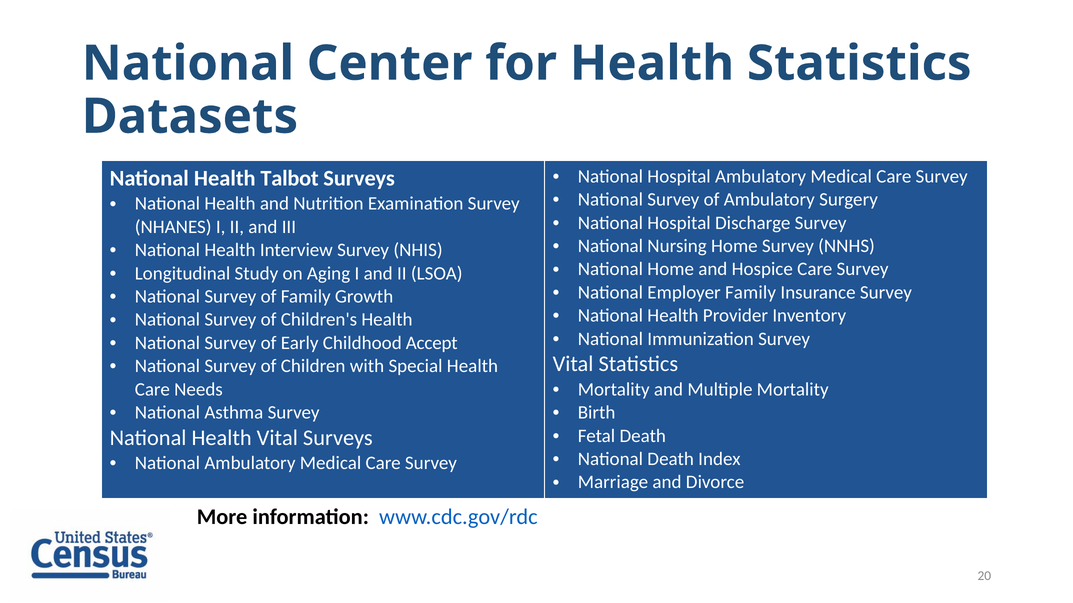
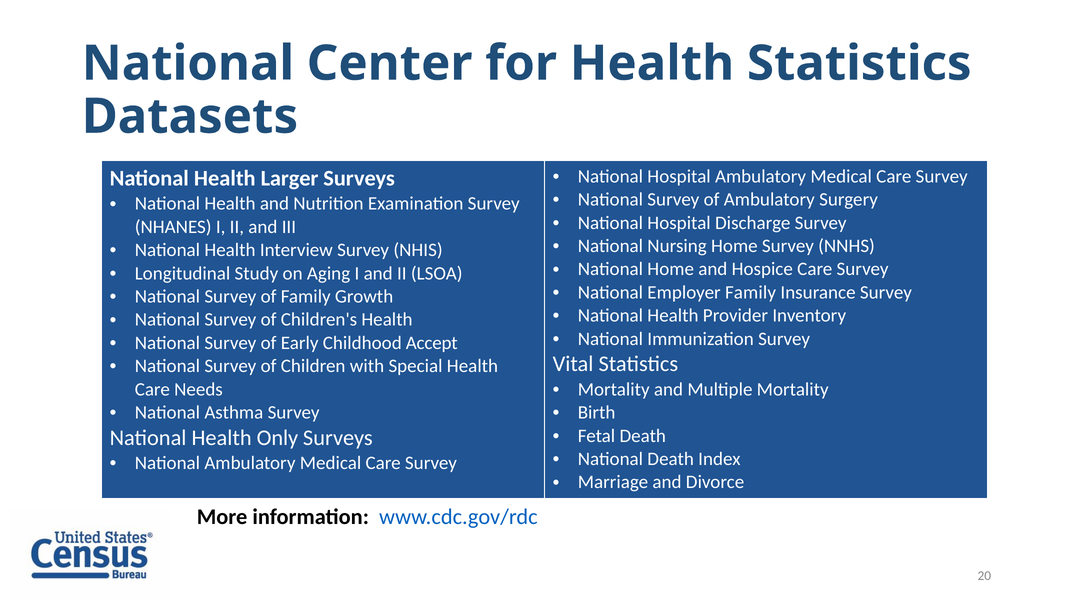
Talbot: Talbot -> Larger
Health Vital: Vital -> Only
